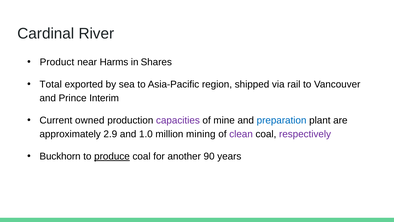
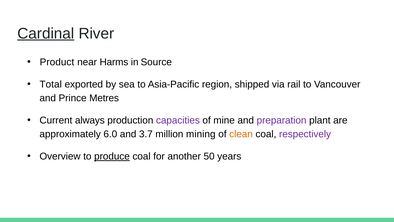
Cardinal underline: none -> present
Shares: Shares -> Source
Interim: Interim -> Metres
owned: owned -> always
preparation colour: blue -> purple
2.9: 2.9 -> 6.0
1.0: 1.0 -> 3.7
clean colour: purple -> orange
Buckhorn: Buckhorn -> Overview
90: 90 -> 50
